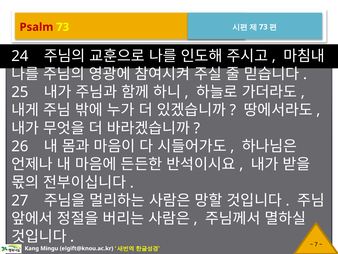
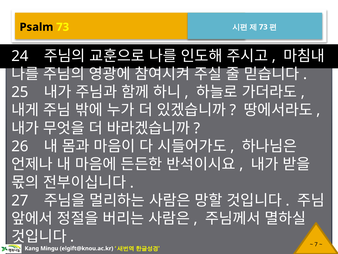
Psalm colour: red -> black
